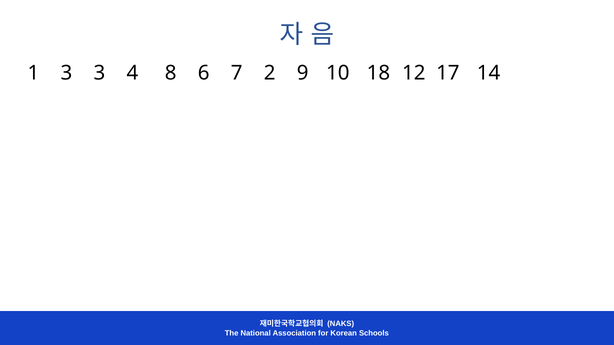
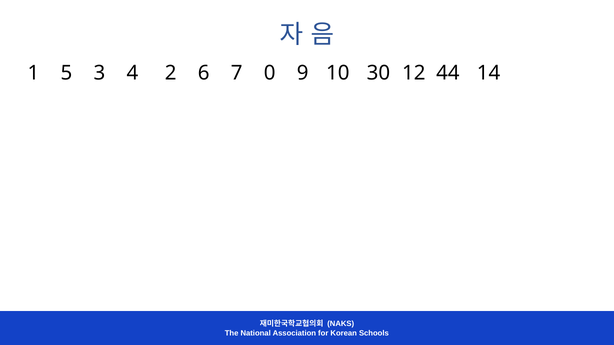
1 3: 3 -> 5
8: 8 -> 2
2: 2 -> 0
18: 18 -> 30
17: 17 -> 44
